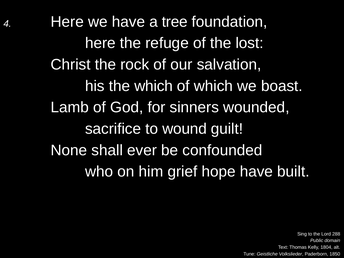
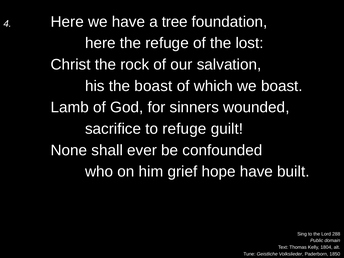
the which: which -> boast
to wound: wound -> refuge
